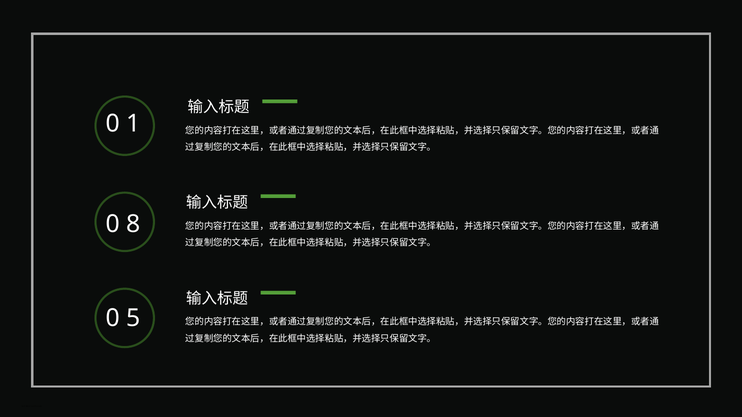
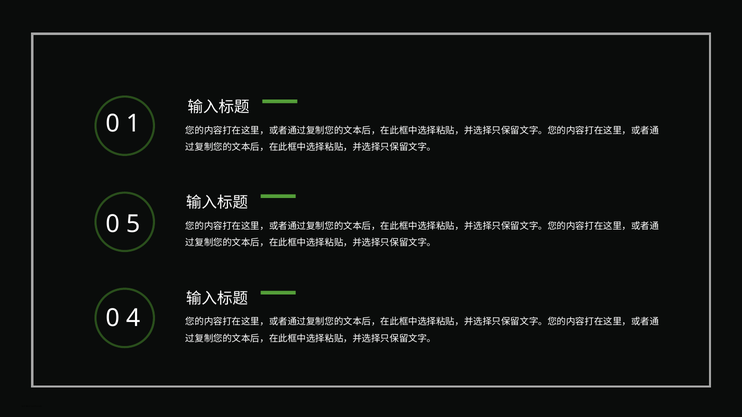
8: 8 -> 5
5: 5 -> 4
